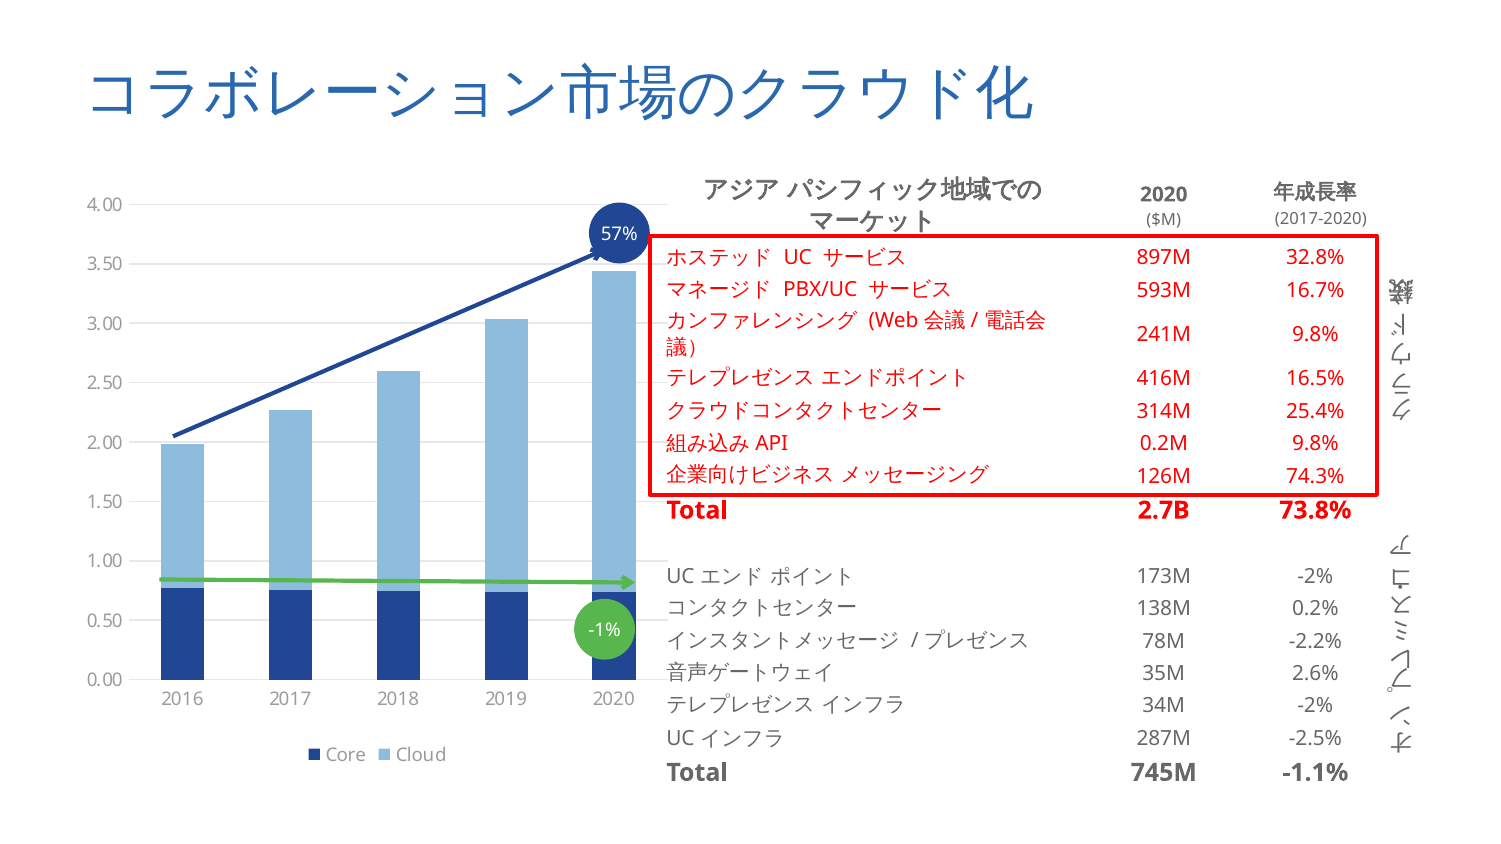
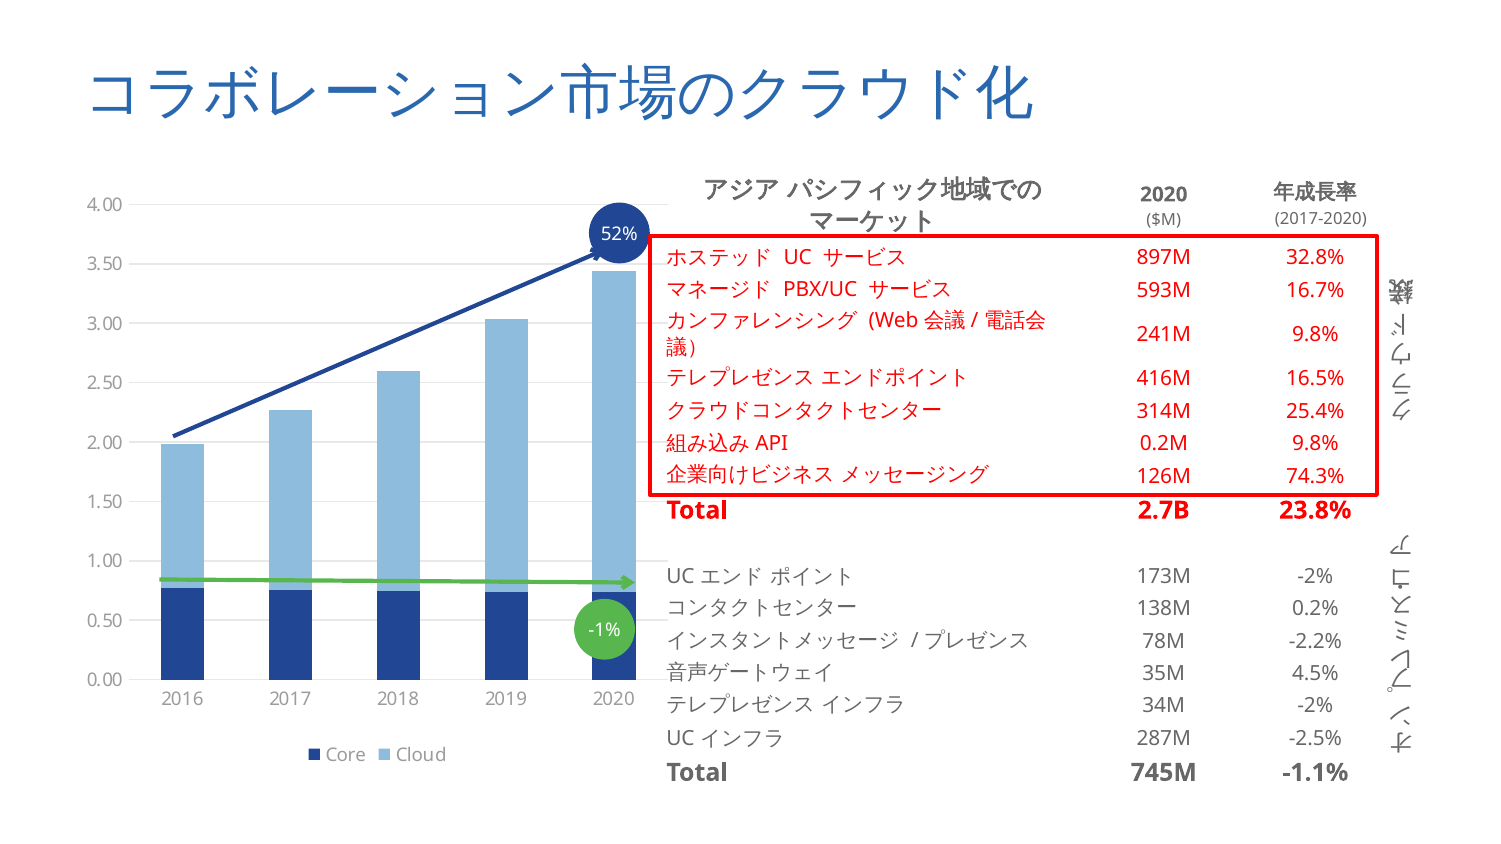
57%: 57% -> 52%
73.8%: 73.8% -> 23.8%
2.6%: 2.6% -> 4.5%
